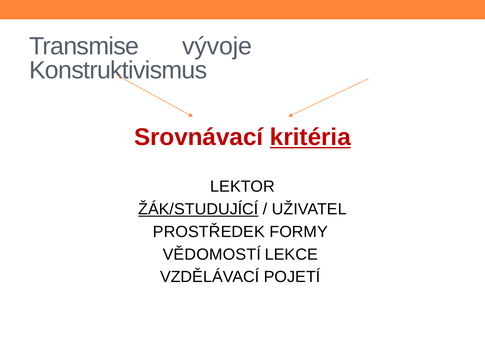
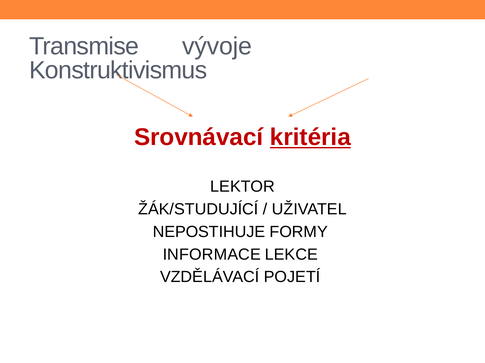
ŽÁK/STUDUJÍCÍ underline: present -> none
PROSTŘEDEK: PROSTŘEDEK -> NEPOSTIHUJE
VĚDOMOSTÍ: VĚDOMOSTÍ -> INFORMACE
